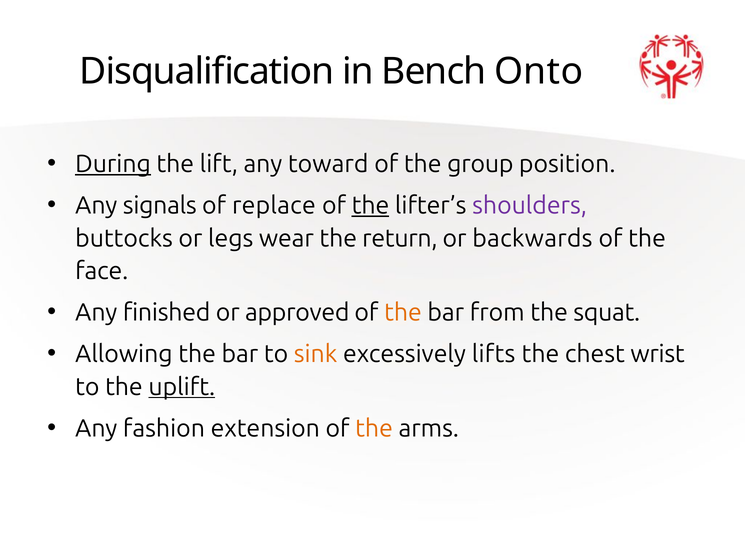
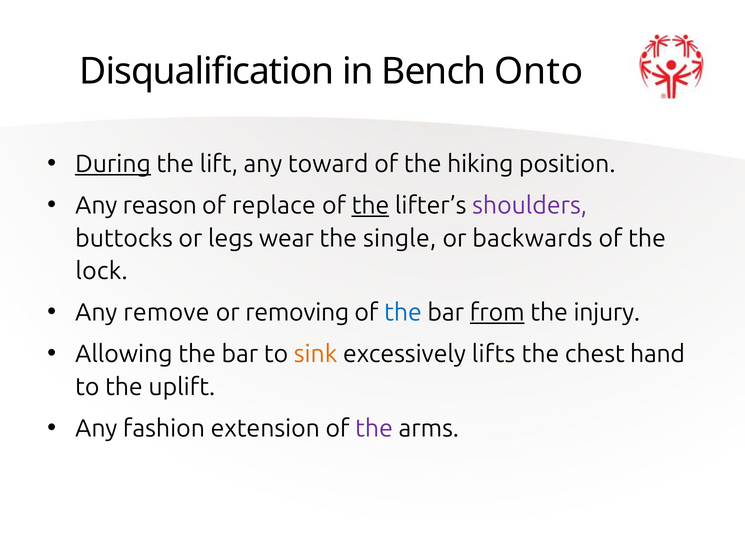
group: group -> hiking
signals: signals -> reason
return: return -> single
face: face -> lock
finished: finished -> remove
approved: approved -> removing
the at (403, 313) colour: orange -> blue
from underline: none -> present
squat: squat -> injury
wrist: wrist -> hand
uplift underline: present -> none
the at (374, 429) colour: orange -> purple
